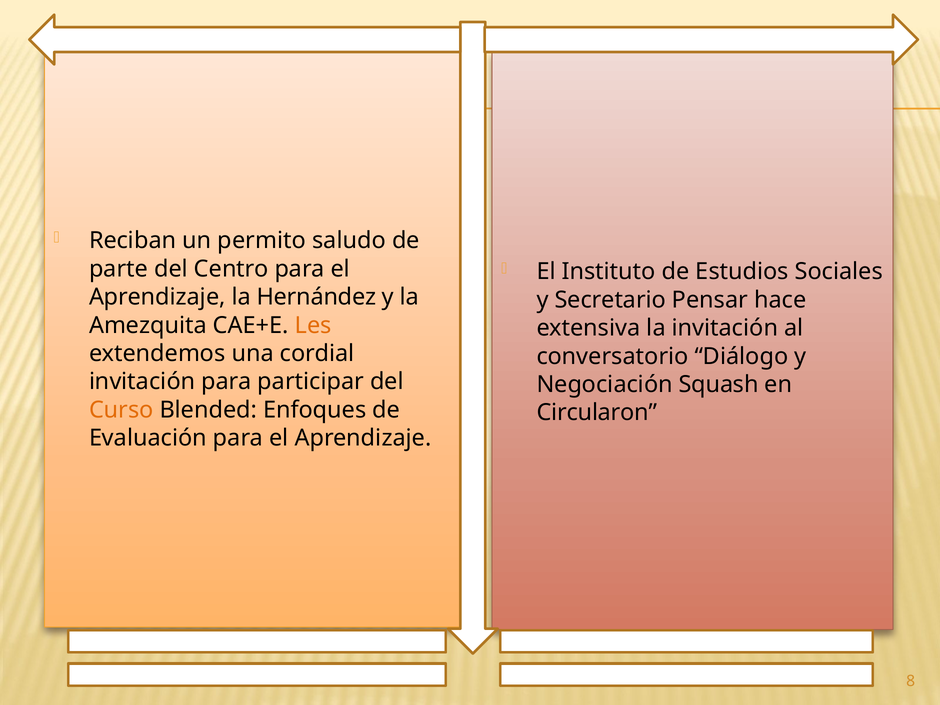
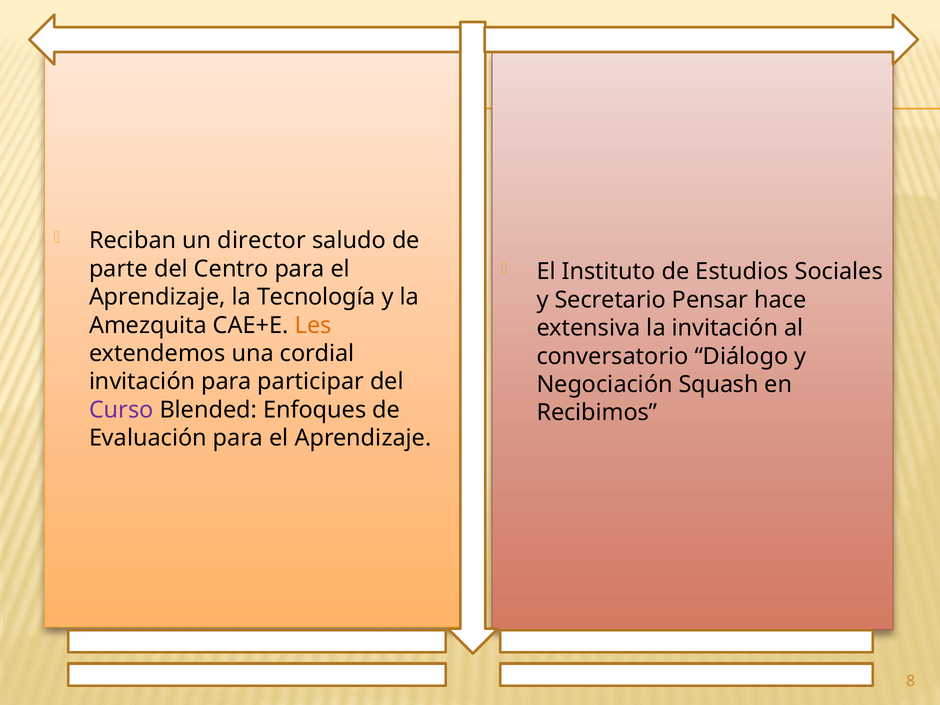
permito: permito -> director
Hernández: Hernández -> Tecnología
Curso colour: orange -> purple
Circularon: Circularon -> Recibimos
